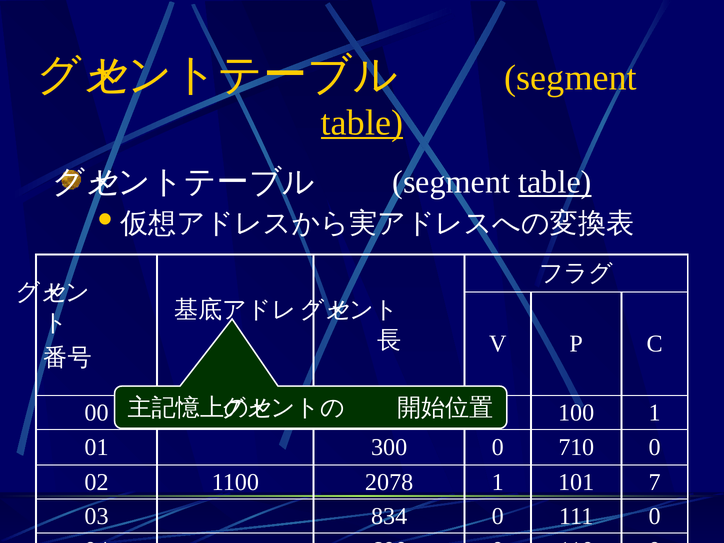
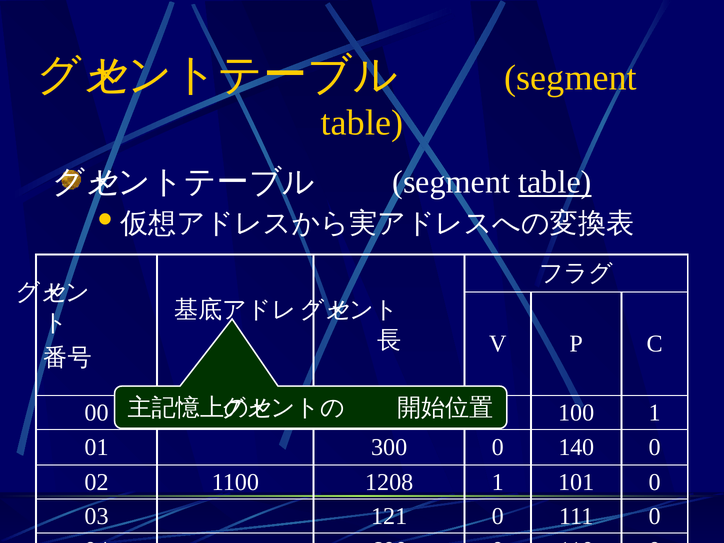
table at (362, 123) underline: present -> none
710: 710 -> 140
2078: 2078 -> 1208
101 7: 7 -> 0
834: 834 -> 121
